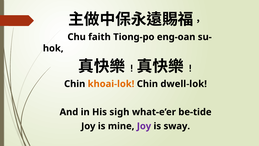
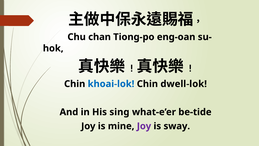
faith: faith -> chan
khoai-lok colour: orange -> blue
sigh: sigh -> sing
